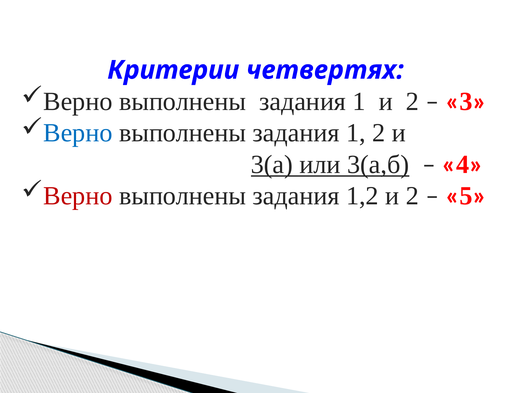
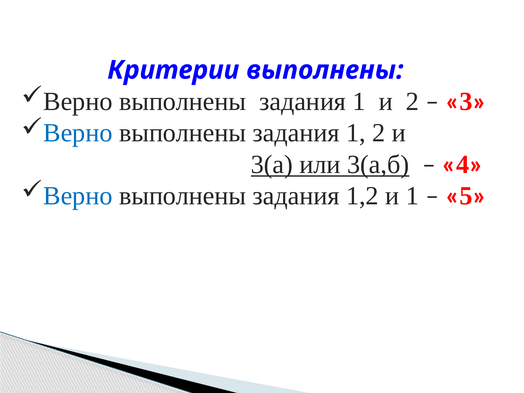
Критерии четвертях: четвертях -> выполнены
Верно at (78, 196) colour: red -> blue
1,2 и 2: 2 -> 1
